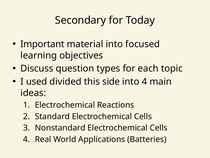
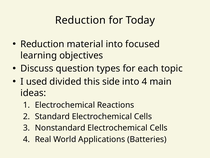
Secondary at (81, 20): Secondary -> Reduction
Important at (42, 44): Important -> Reduction
